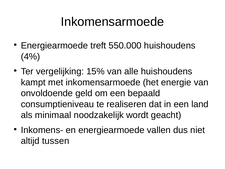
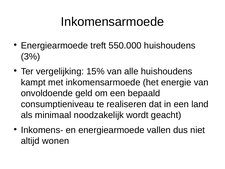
4%: 4% -> 3%
tussen: tussen -> wonen
